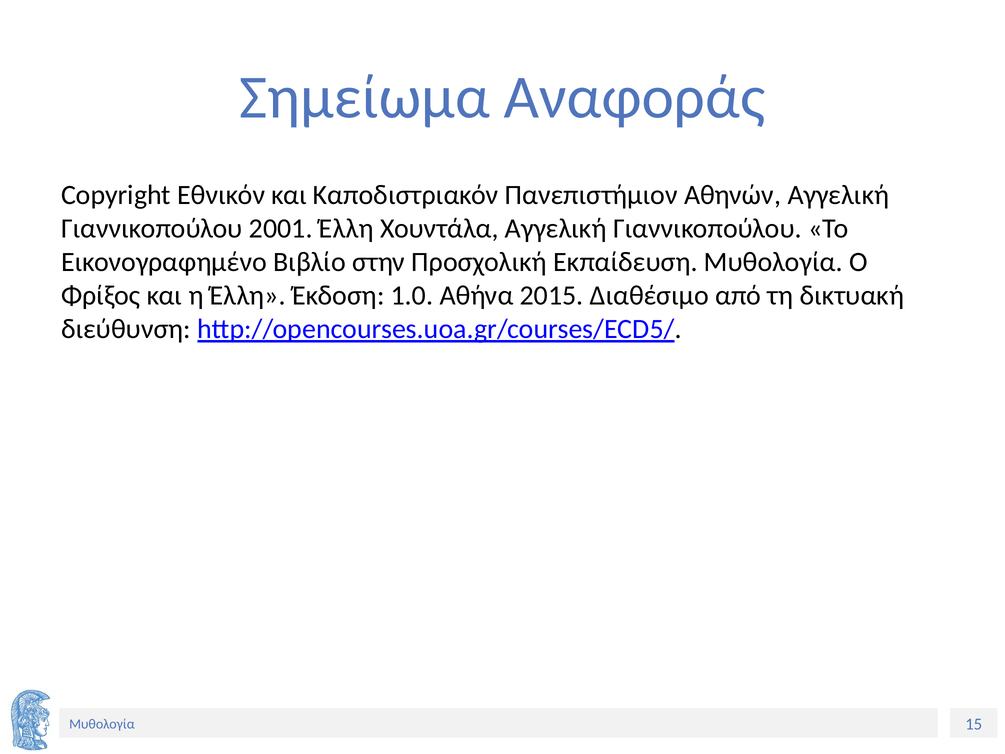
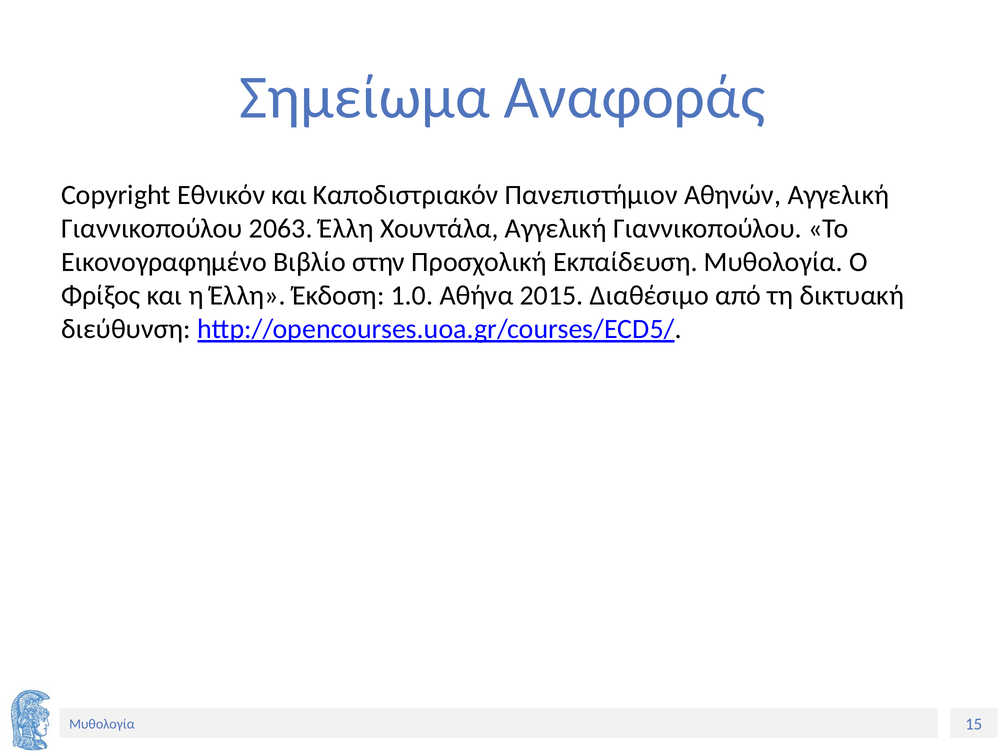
2001: 2001 -> 2063
